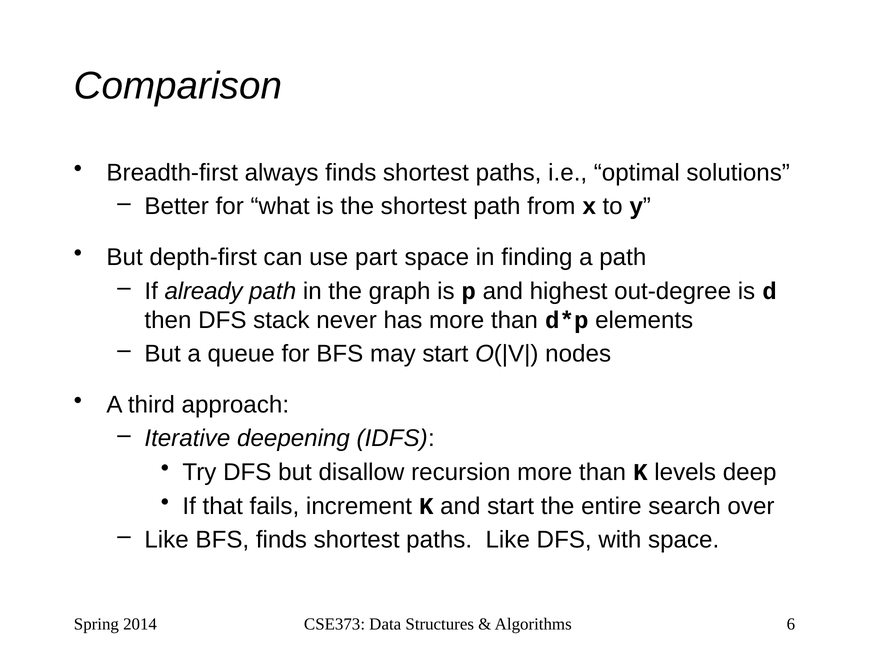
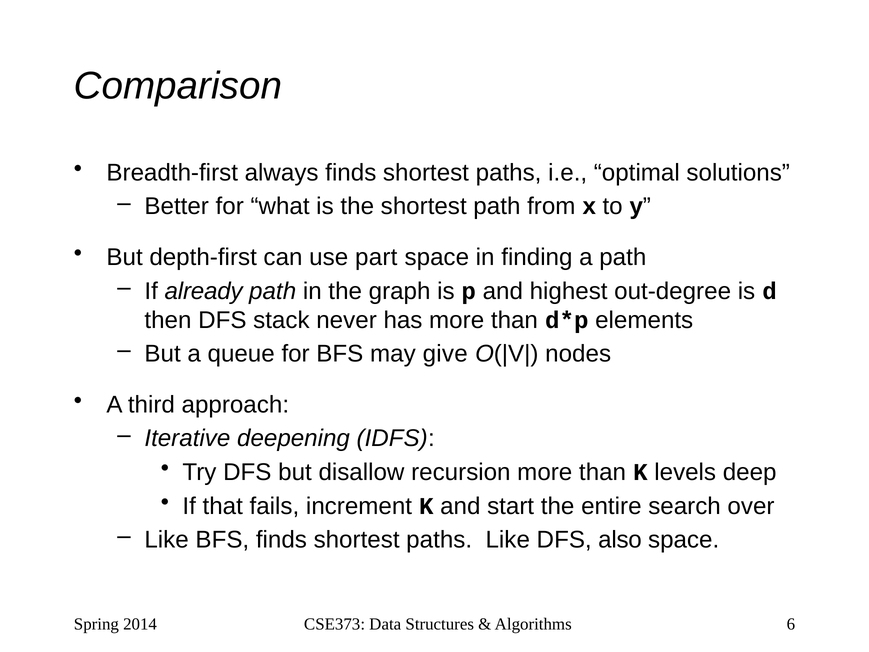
may start: start -> give
with: with -> also
